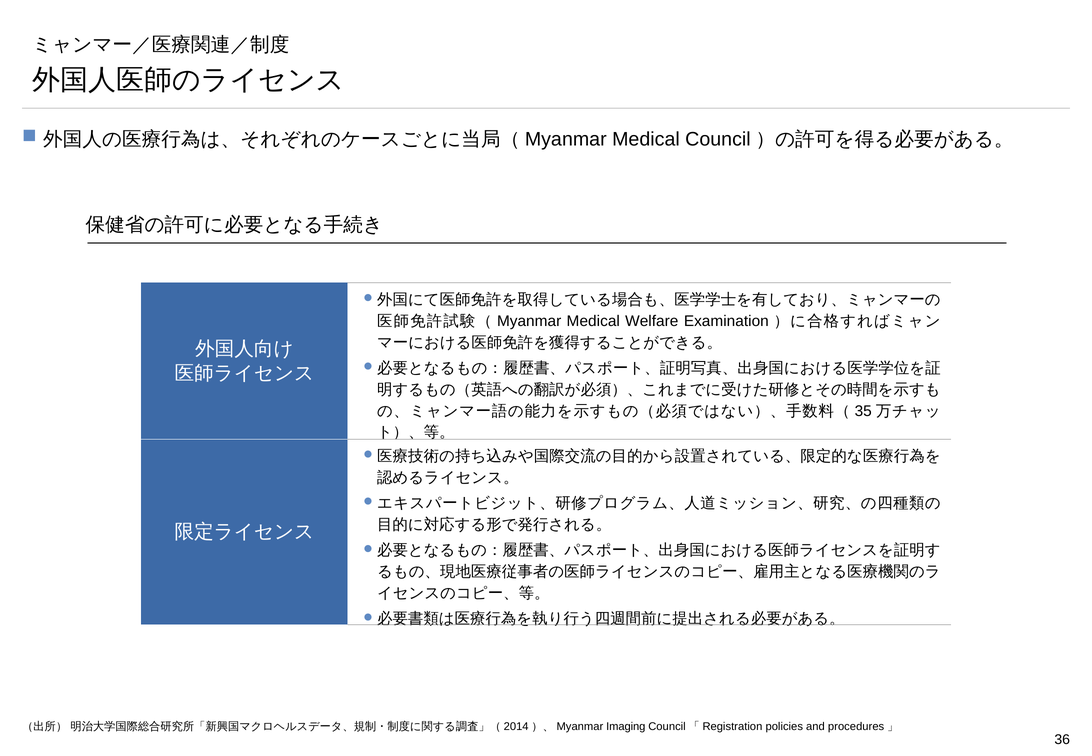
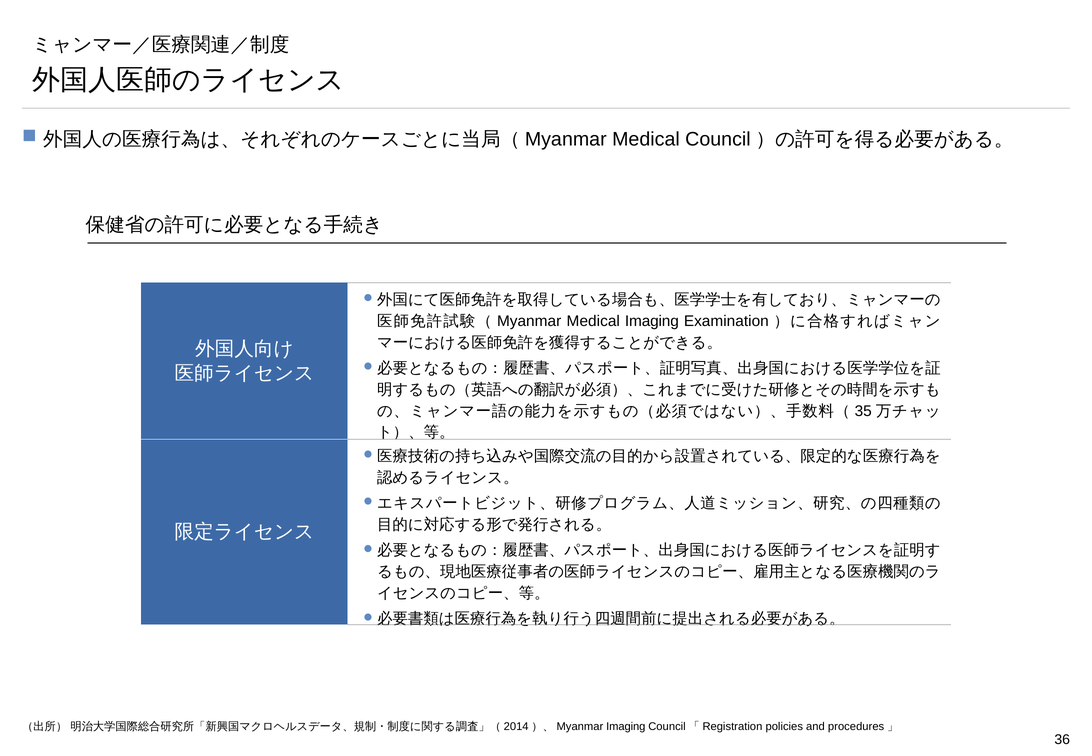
Medical Welfare: Welfare -> Imaging
